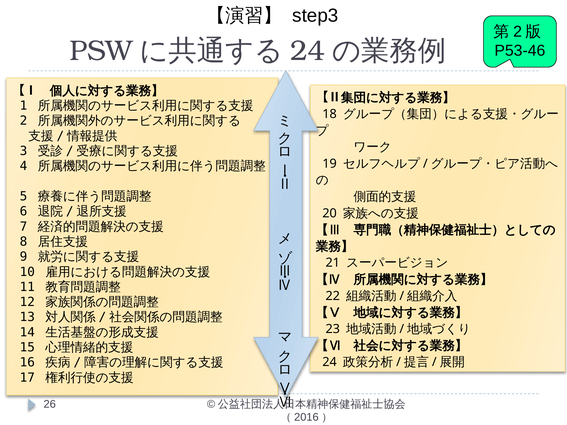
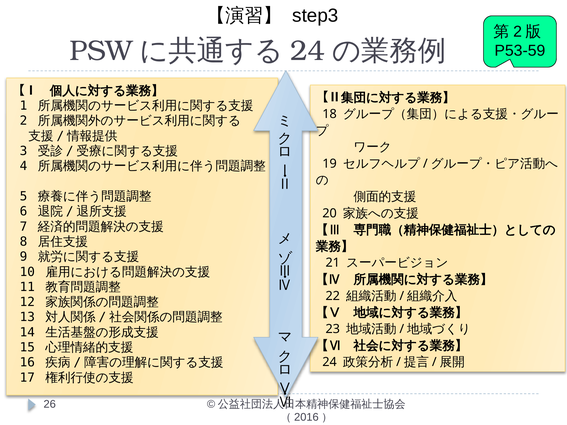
P53-46: P53-46 -> P53-59
